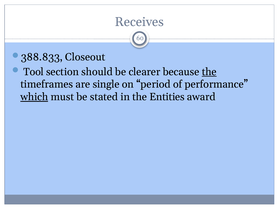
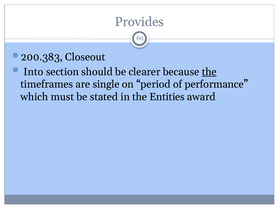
Receives: Receives -> Provides
388.833: 388.833 -> 200.383
Tool: Tool -> Into
which underline: present -> none
